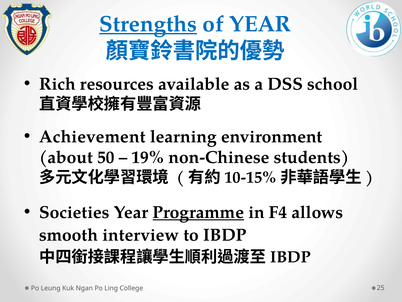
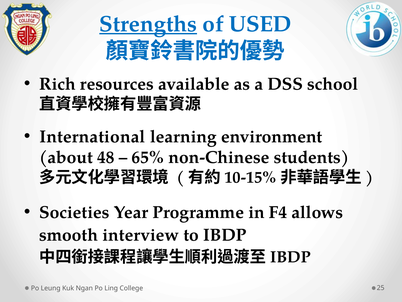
of YEAR: YEAR -> USED
Achievement: Achievement -> International
50: 50 -> 48
19%: 19% -> 65%
Programme underline: present -> none
